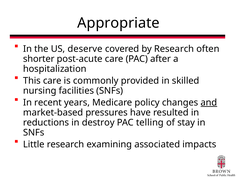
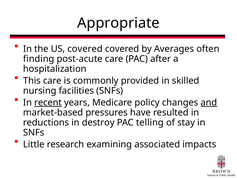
US deserve: deserve -> covered
by Research: Research -> Averages
shorter: shorter -> finding
recent underline: none -> present
